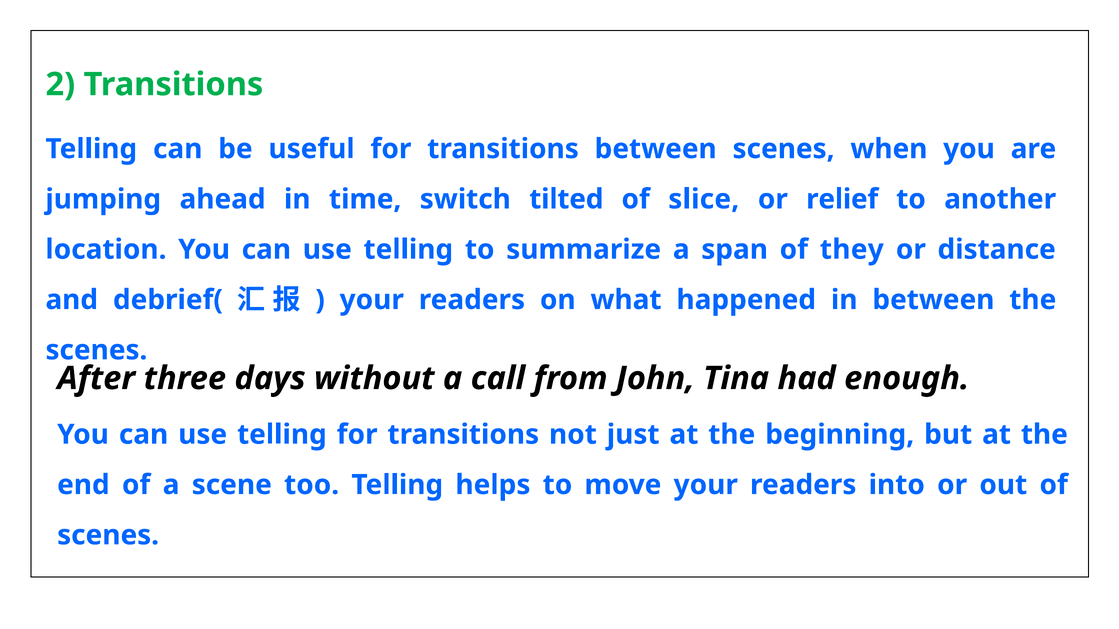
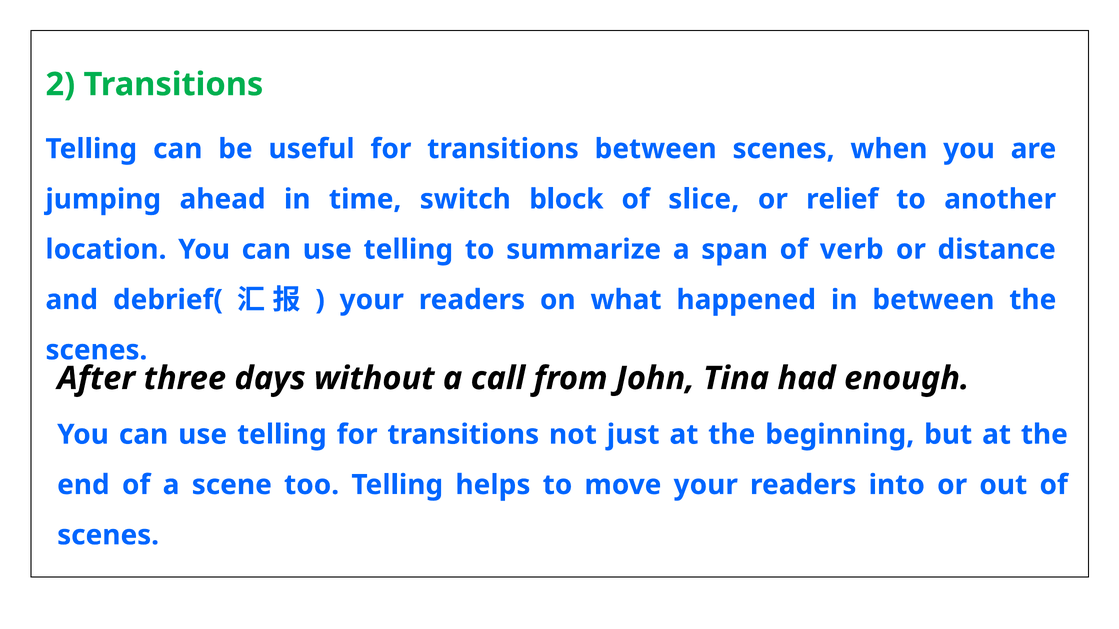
tilted: tilted -> block
they: they -> verb
